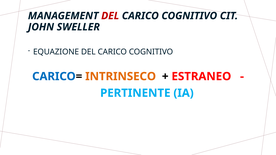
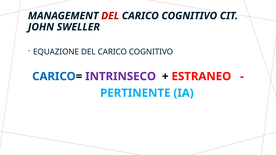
INTRINSECO colour: orange -> purple
